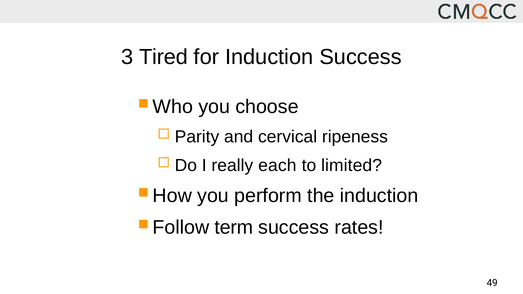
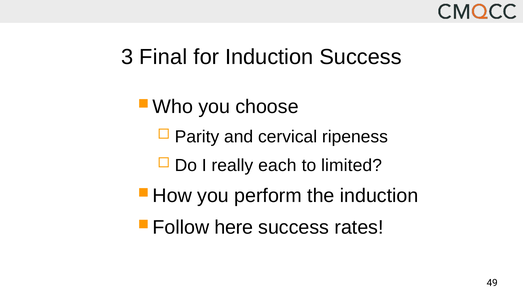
Tired: Tired -> Final
term: term -> here
